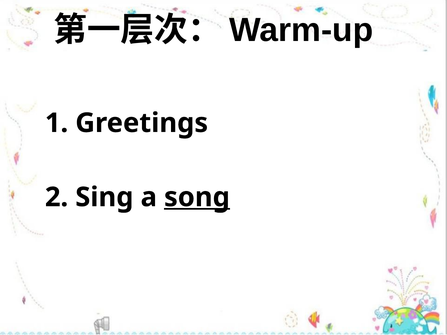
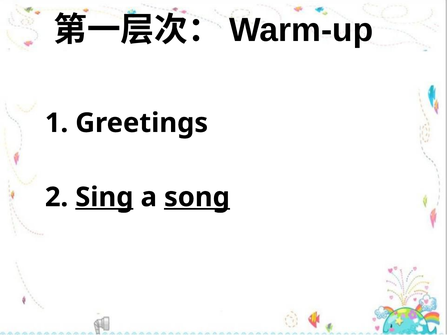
Sing underline: none -> present
